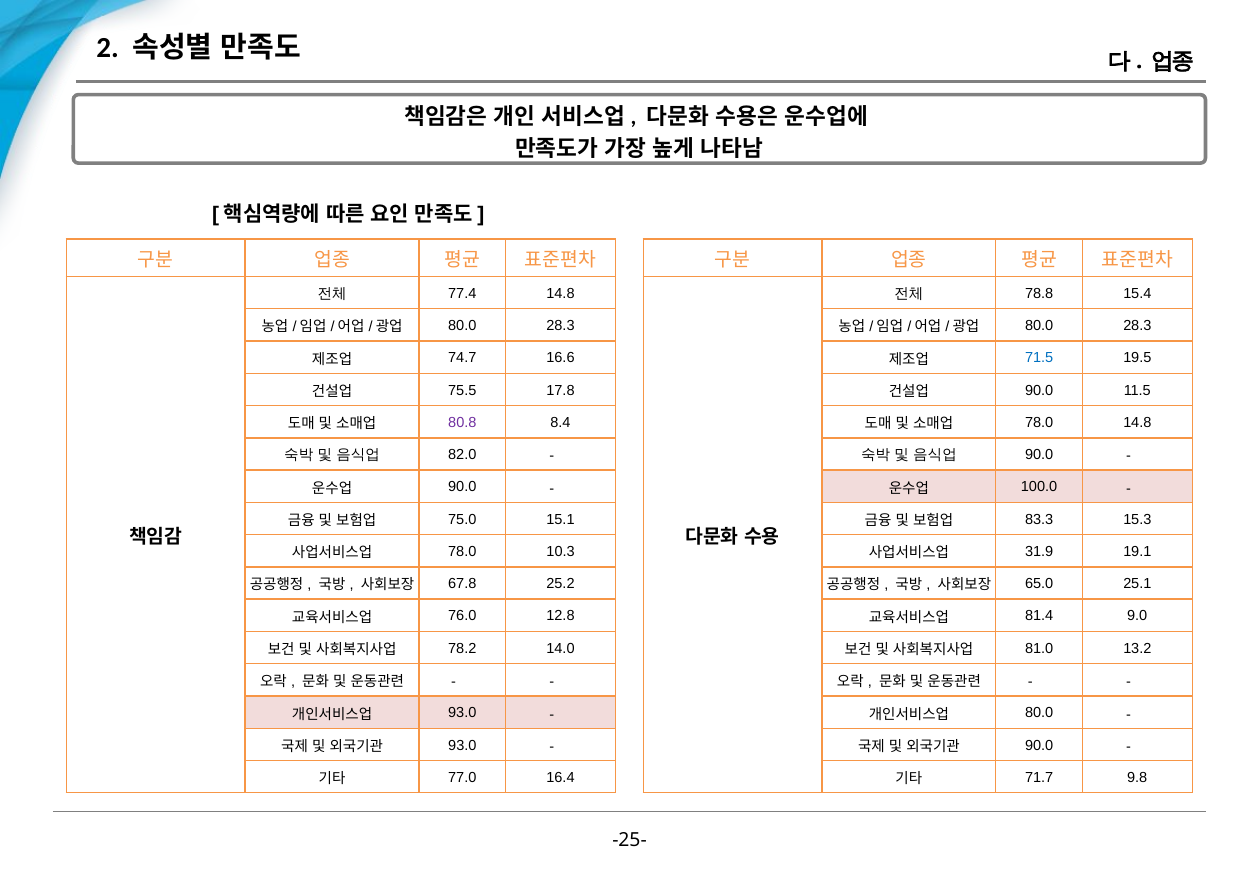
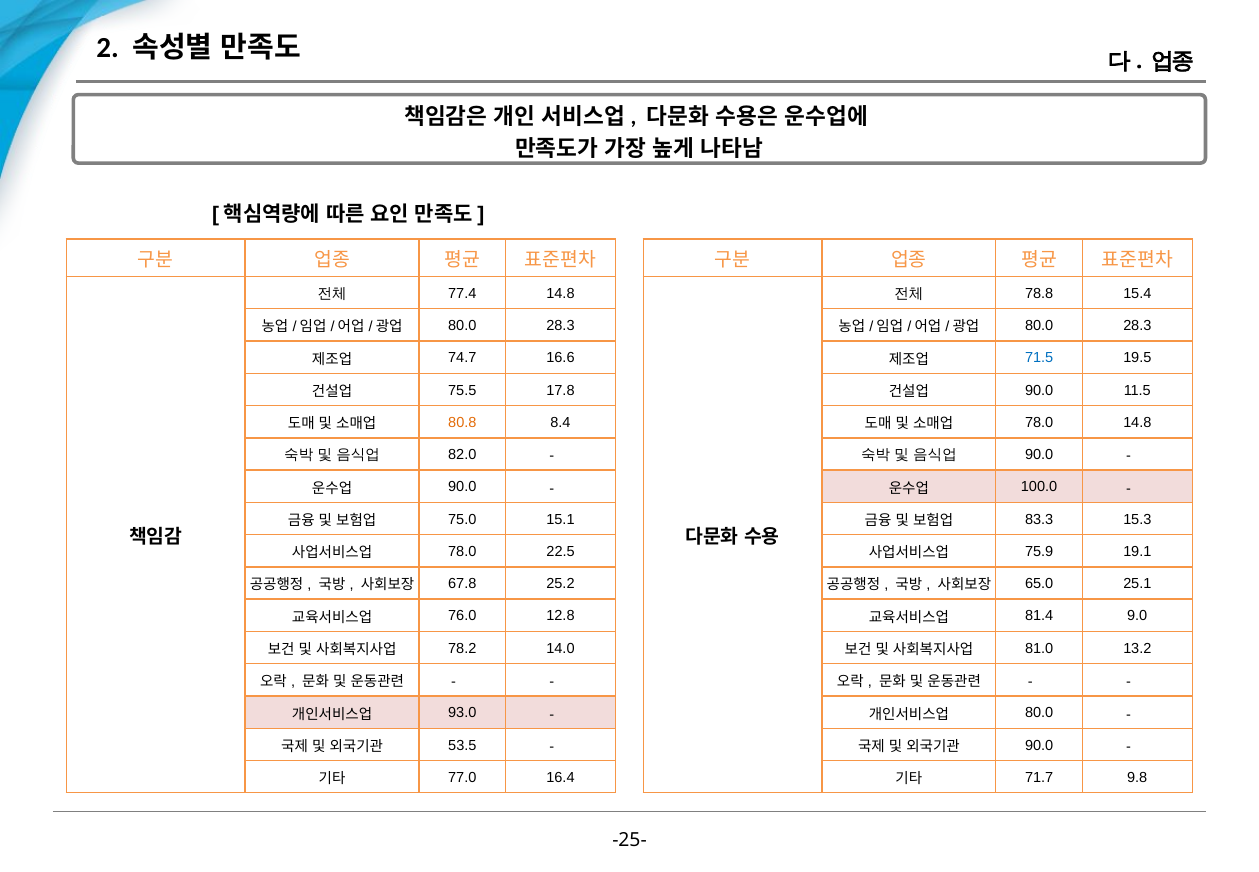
80.8 colour: purple -> orange
10.3: 10.3 -> 22.5
31.9: 31.9 -> 75.9
93.0 at (462, 745): 93.0 -> 53.5
